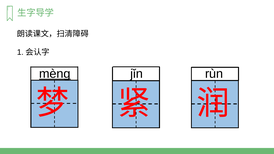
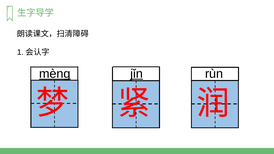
jǐn underline: none -> present
